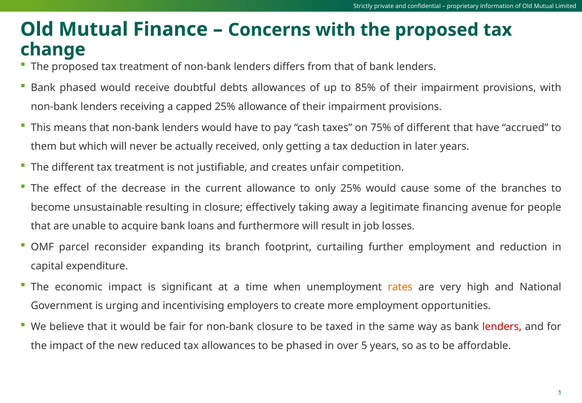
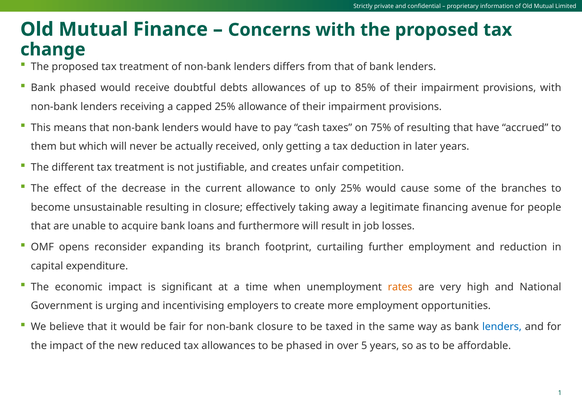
of different: different -> resulting
parcel: parcel -> opens
lenders at (502, 327) colour: red -> blue
